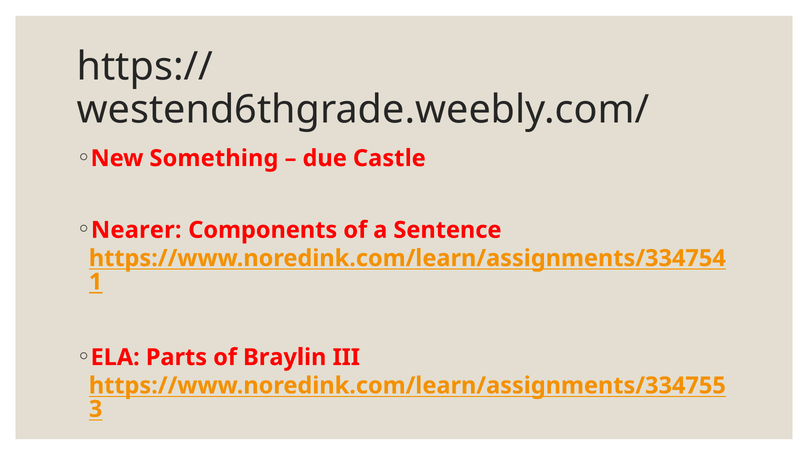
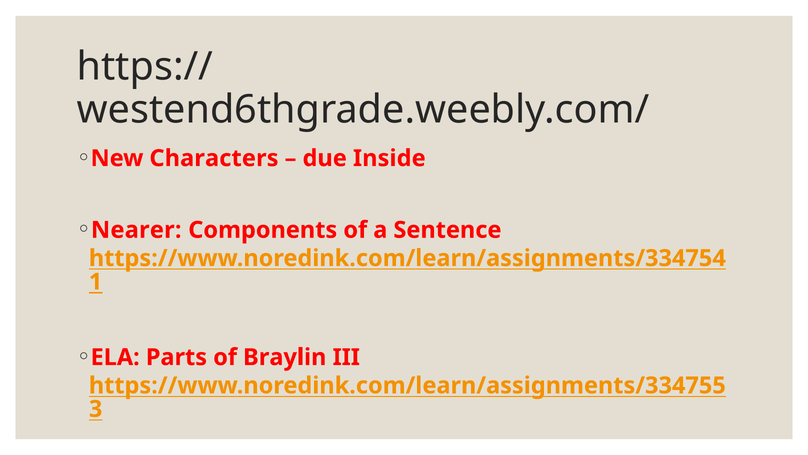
Something: Something -> Characters
Castle: Castle -> Inside
